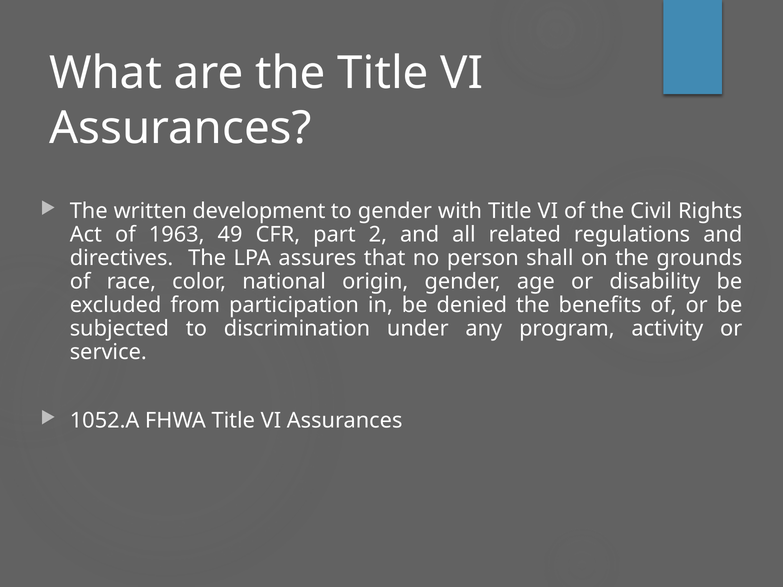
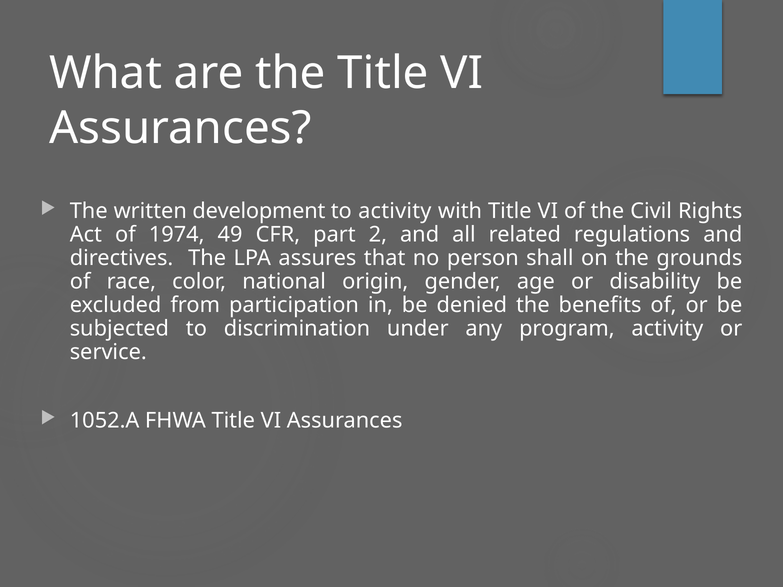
to gender: gender -> activity
1963: 1963 -> 1974
